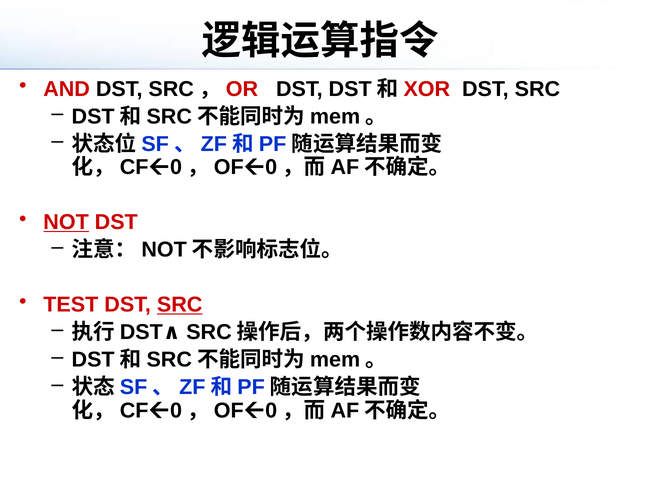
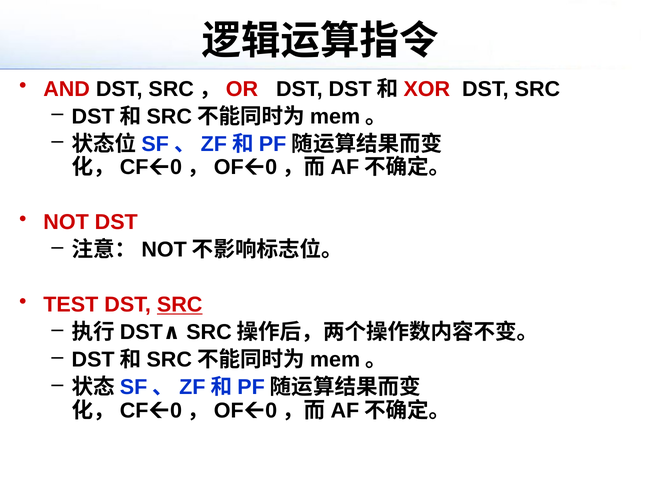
NOT underline: present -> none
